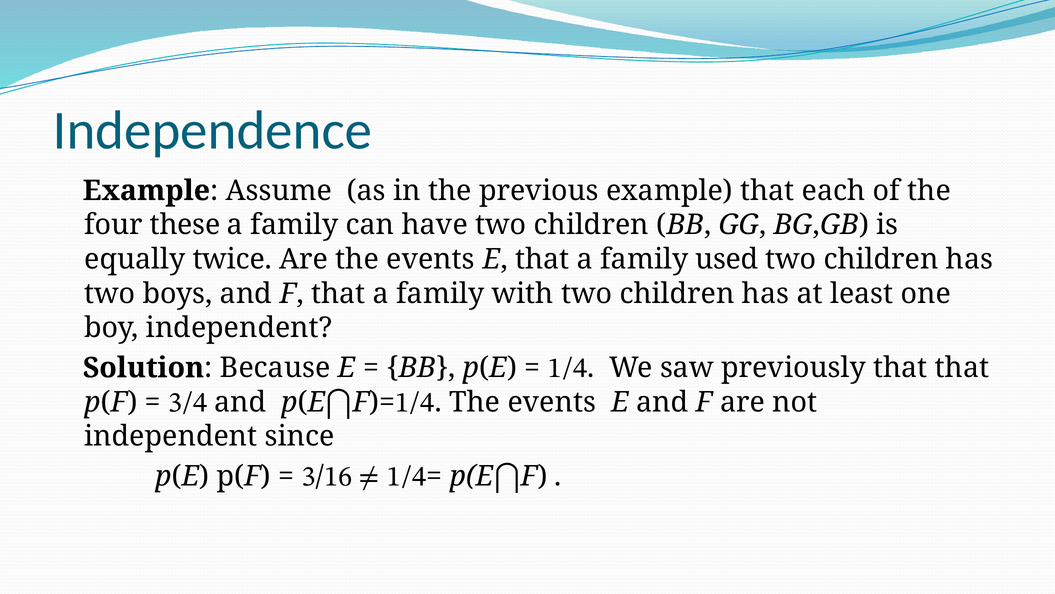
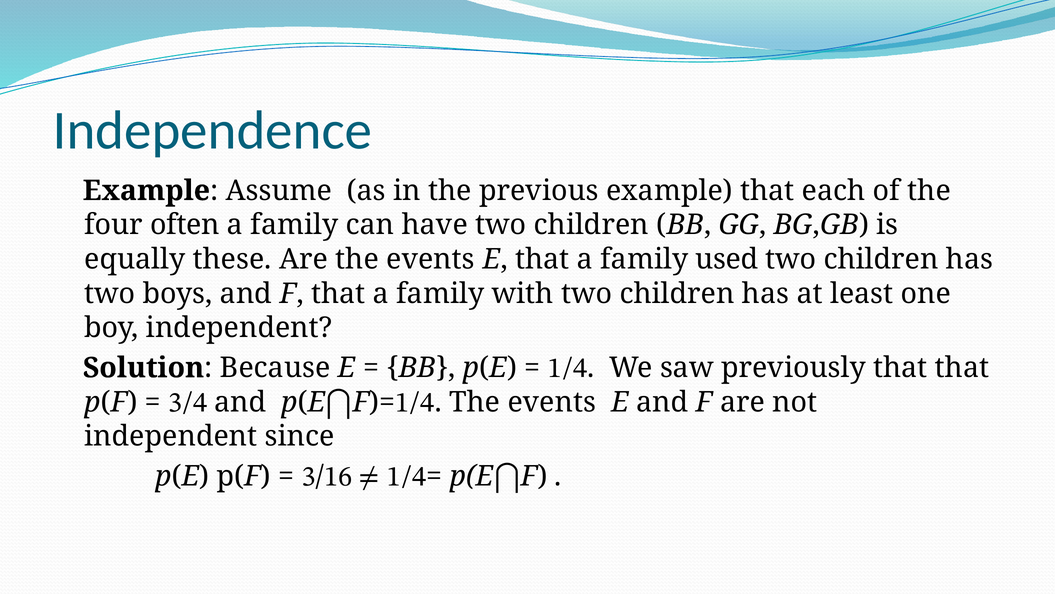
these: these -> often
twice: twice -> these
